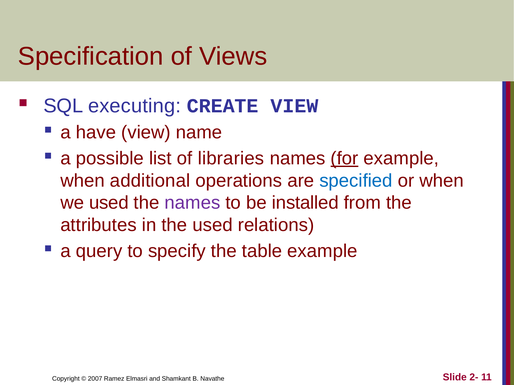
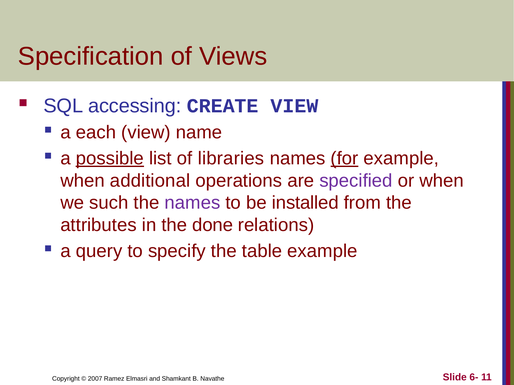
executing: executing -> accessing
have: have -> each
possible underline: none -> present
specified colour: blue -> purple
we used: used -> such
the used: used -> done
2-: 2- -> 6-
